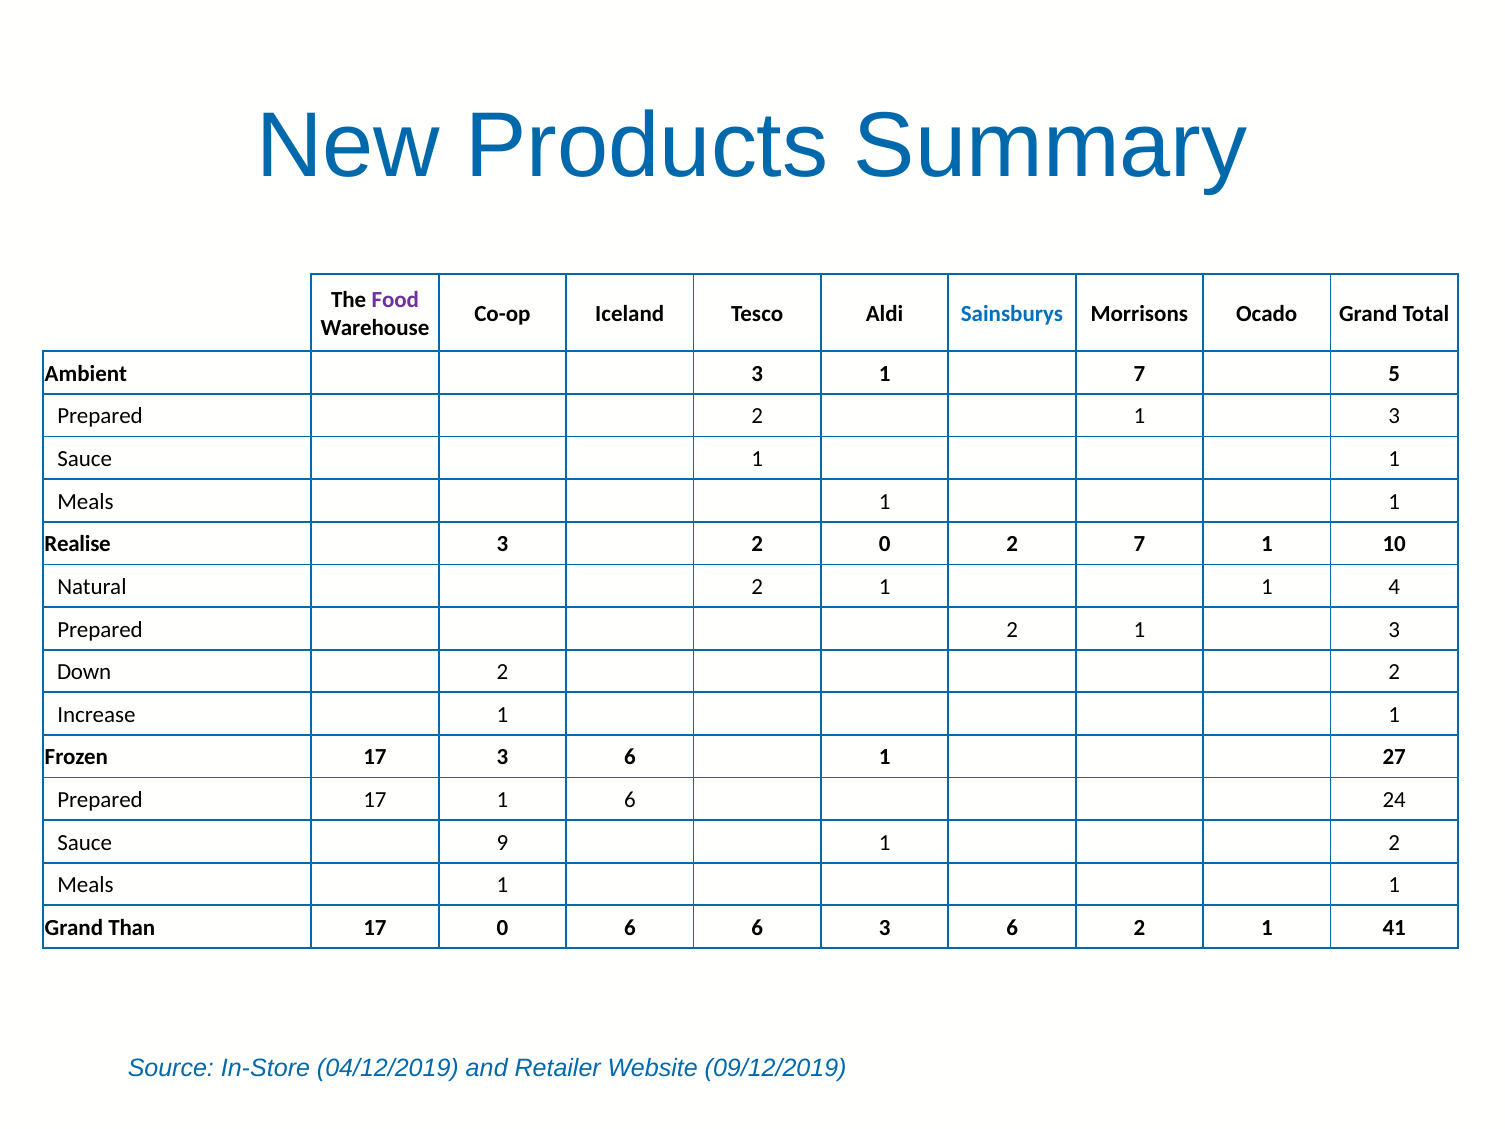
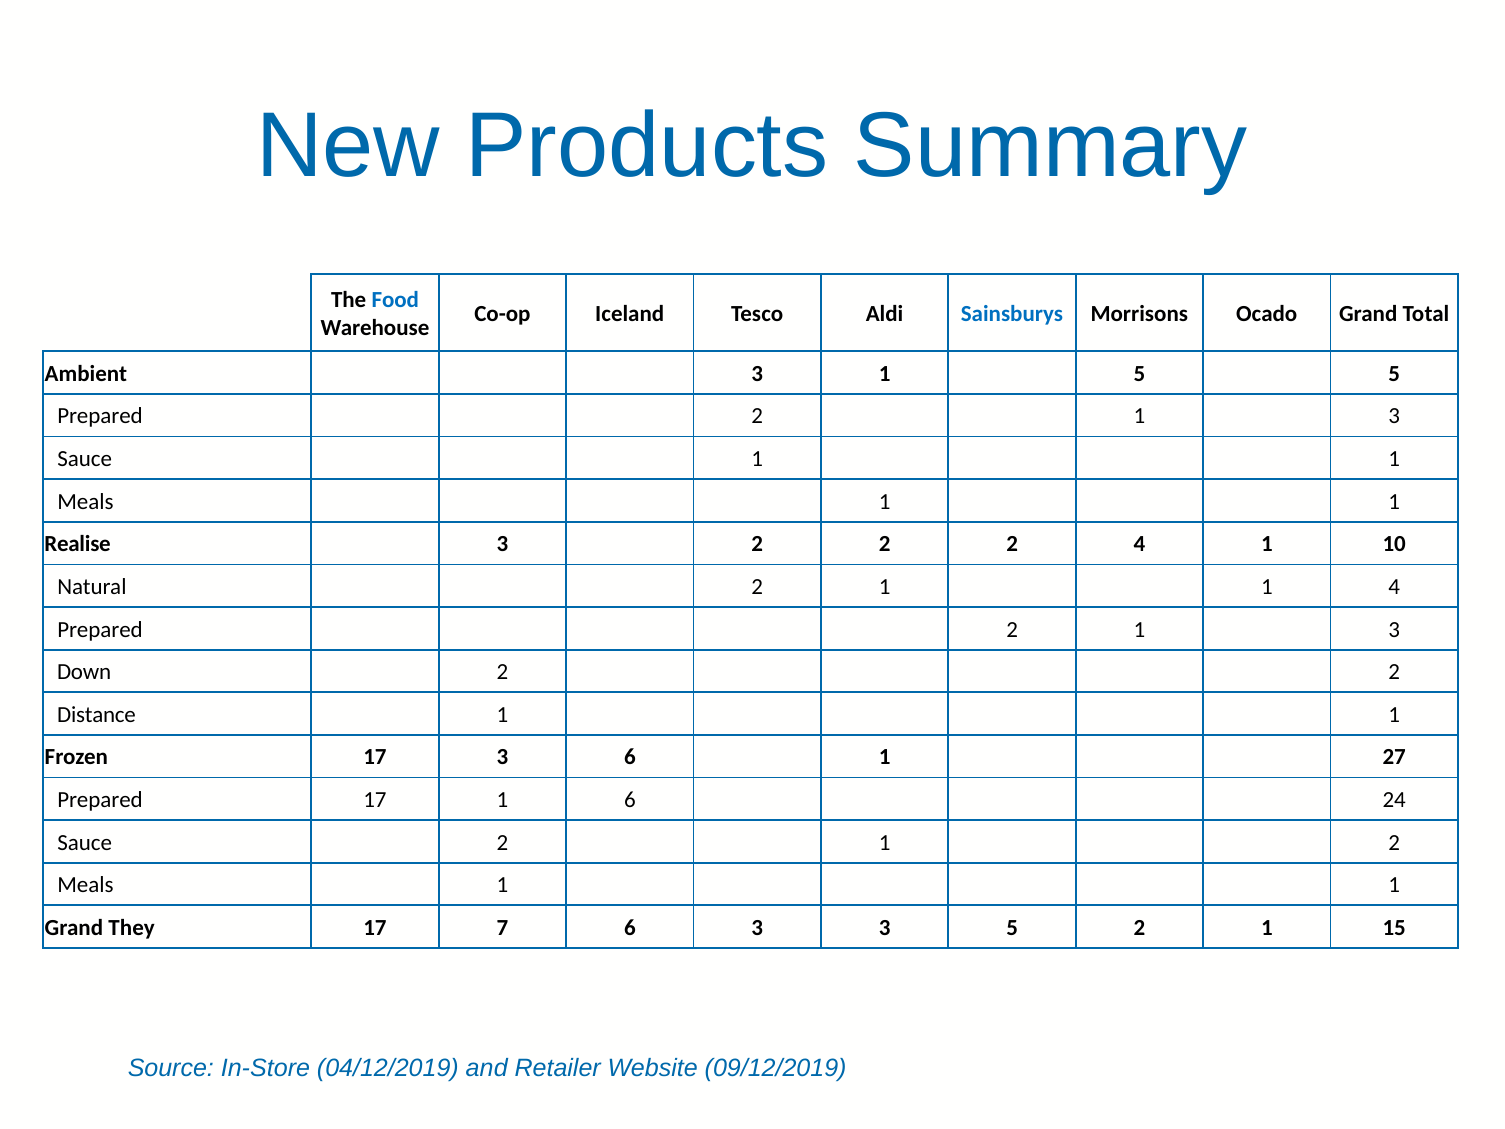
Food colour: purple -> blue
1 7: 7 -> 5
3 2 0: 0 -> 2
2 7: 7 -> 4
Increase: Increase -> Distance
Sauce 9: 9 -> 2
Than: Than -> They
17 0: 0 -> 7
6 6: 6 -> 3
6 at (1012, 928): 6 -> 5
41: 41 -> 15
